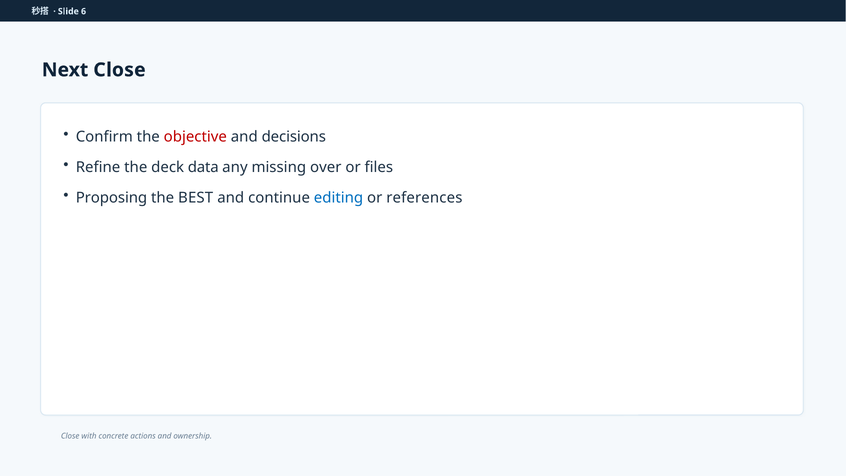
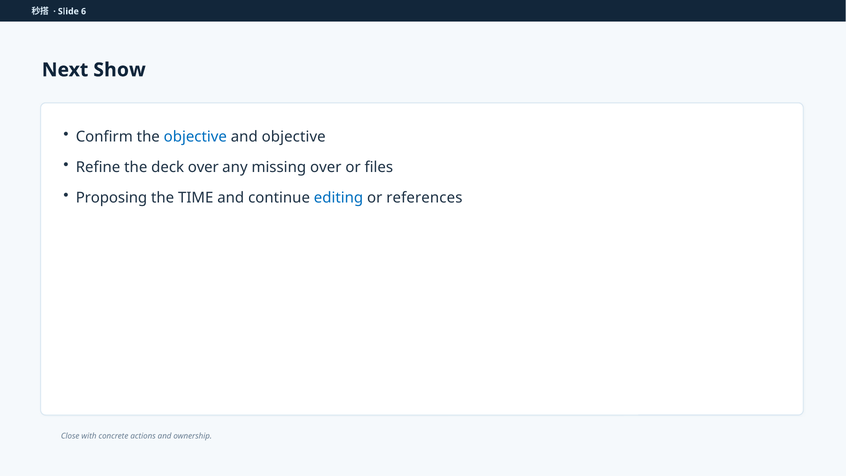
Next Close: Close -> Show
objective at (195, 137) colour: red -> blue
and decisions: decisions -> objective
deck data: data -> over
BEST: BEST -> TIME
